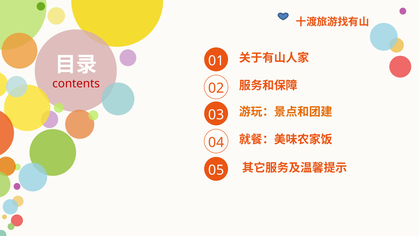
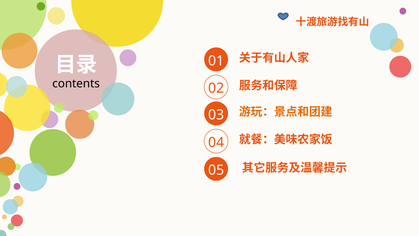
contents colour: red -> black
